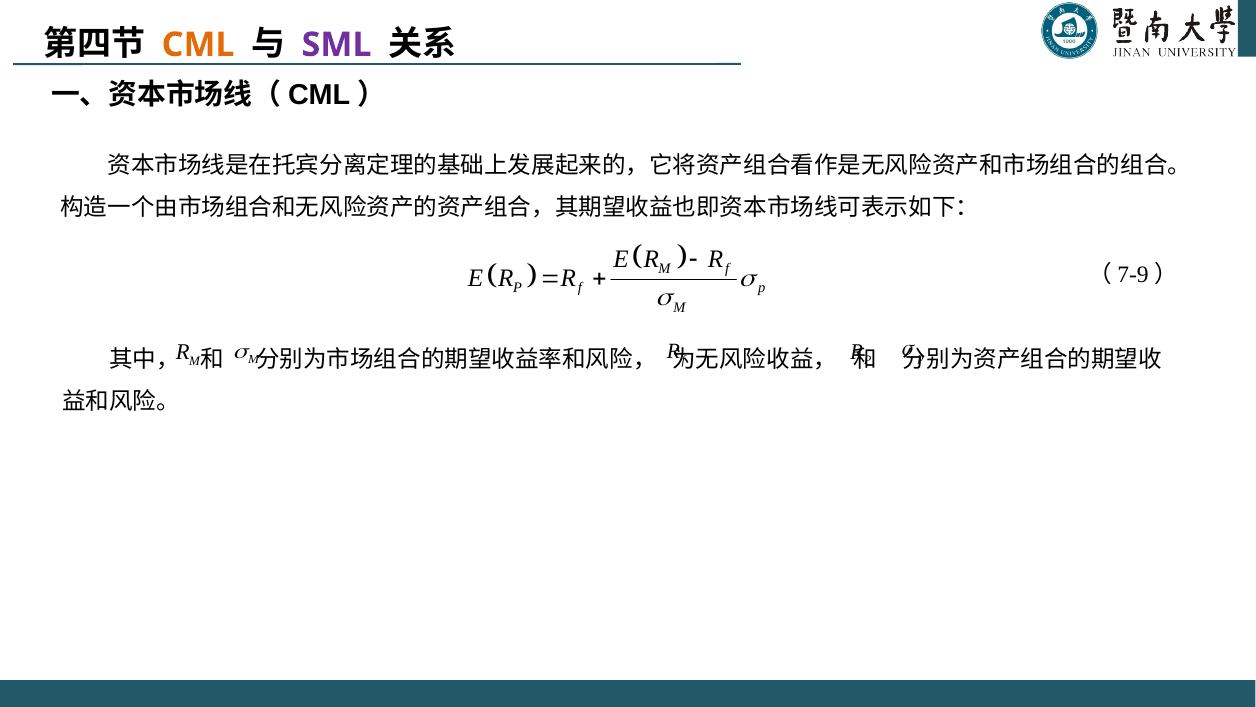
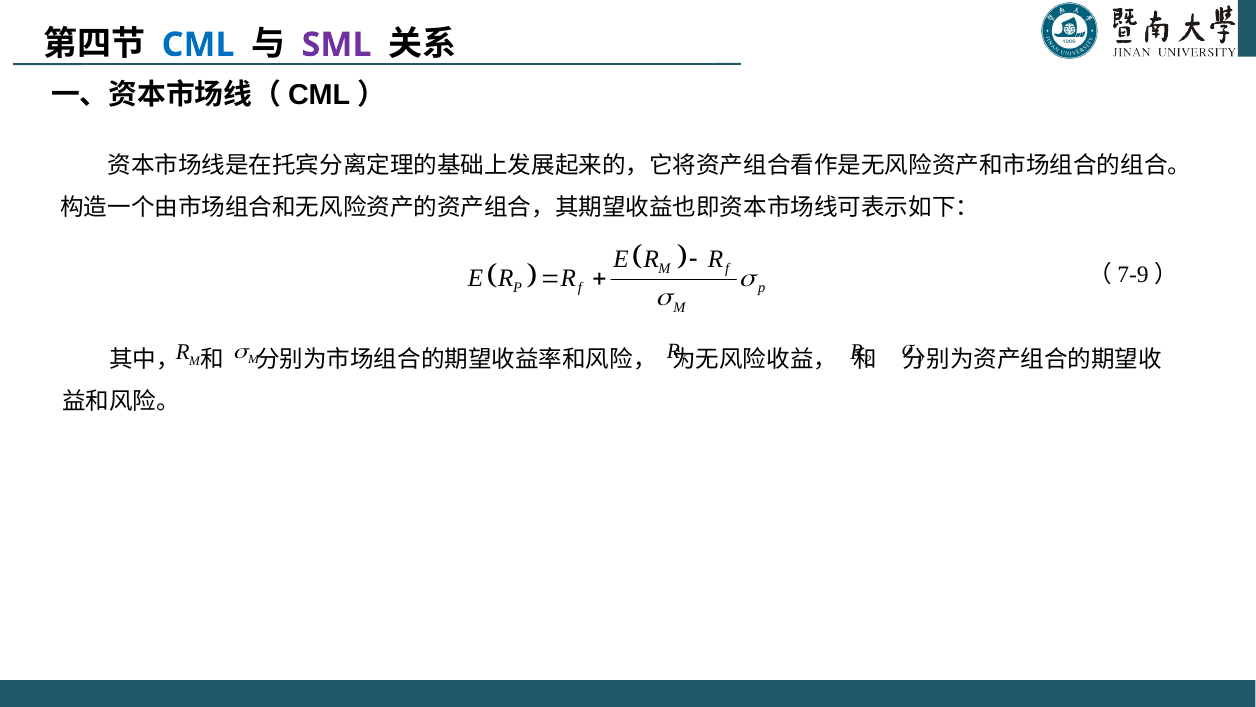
CML colour: orange -> blue
